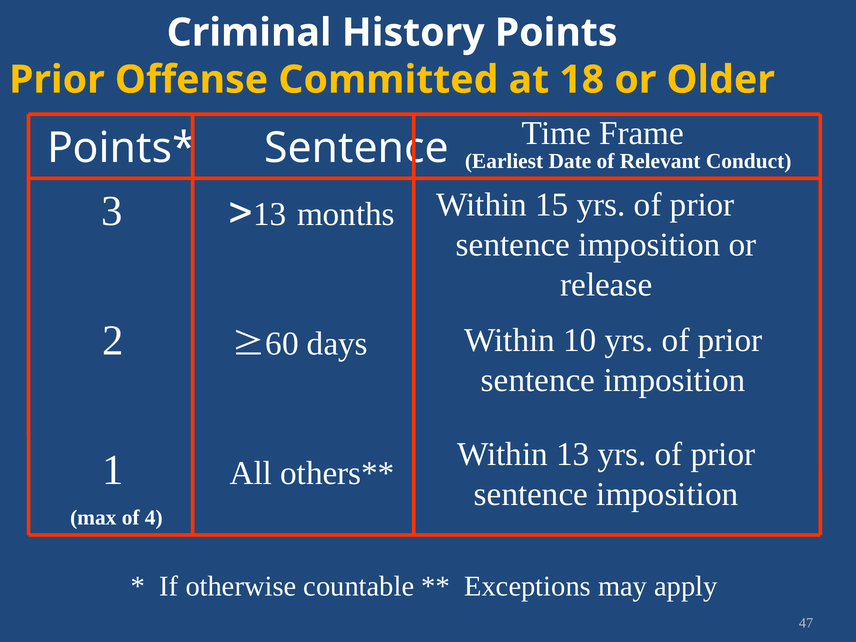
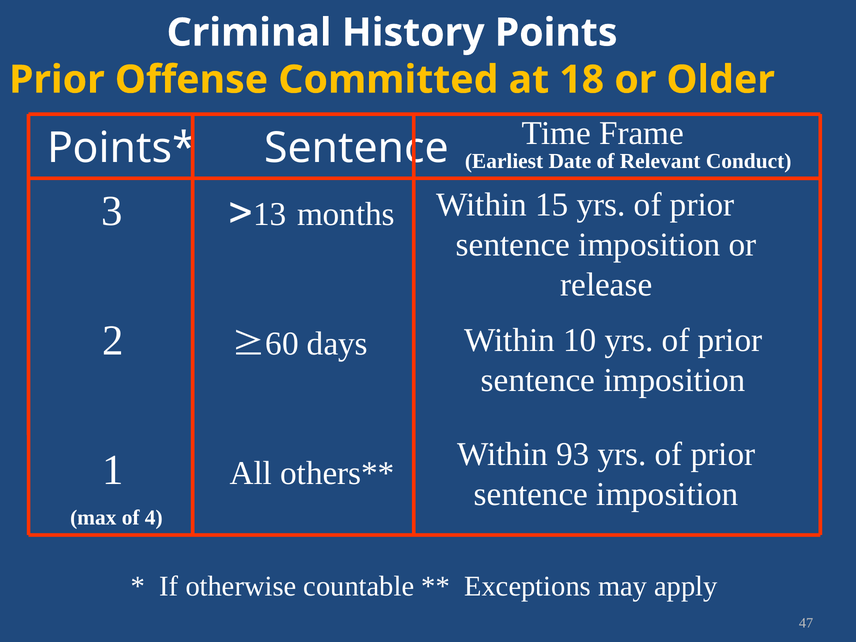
Within 13: 13 -> 93
